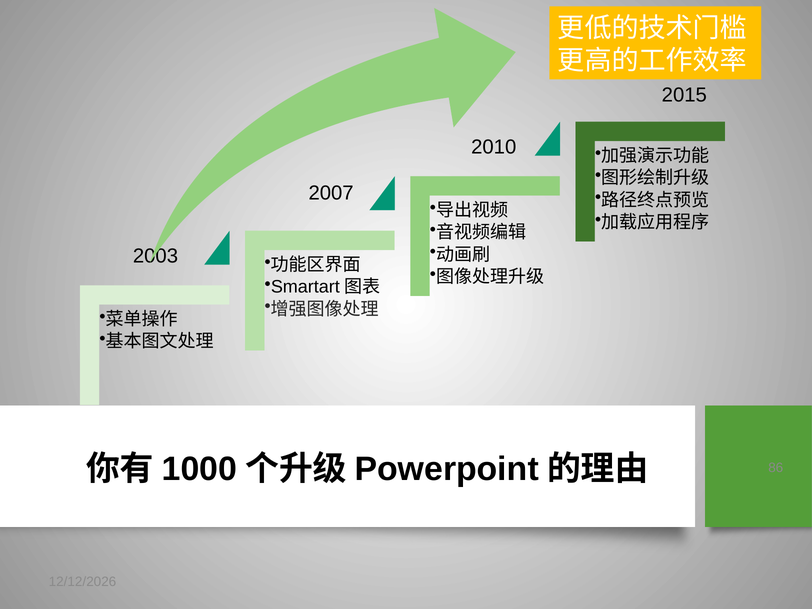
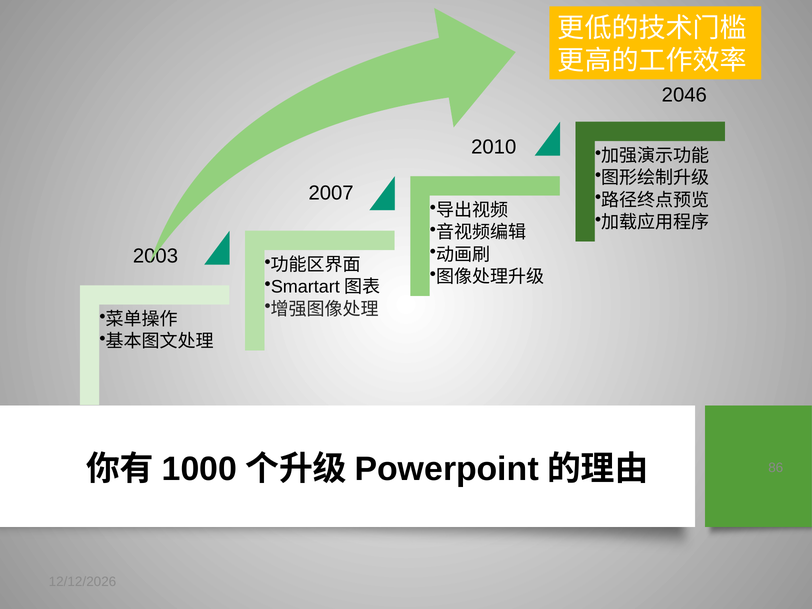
2015: 2015 -> 2046
